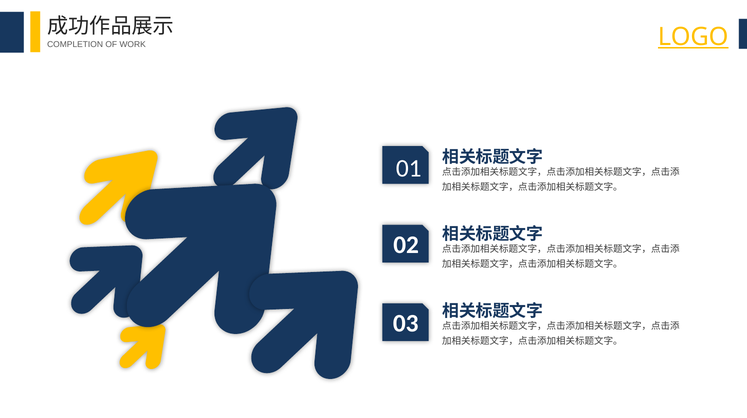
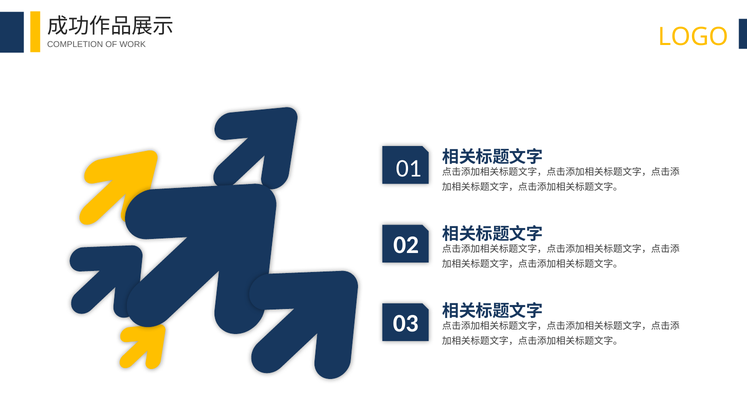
LOGO underline: present -> none
